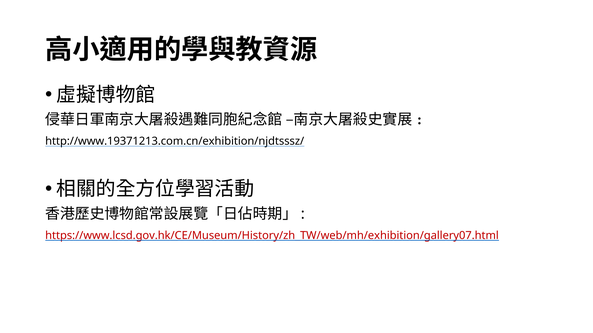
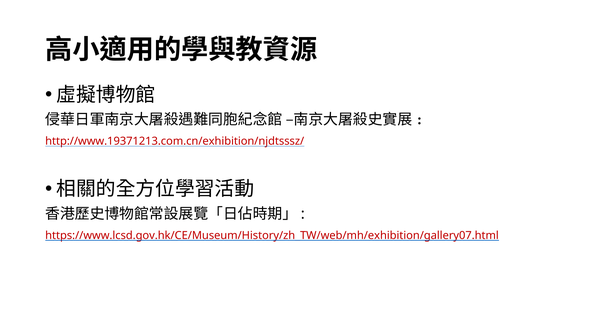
http://www.19371213.com.cn/exhibition/njdtsssz/ colour: black -> red
